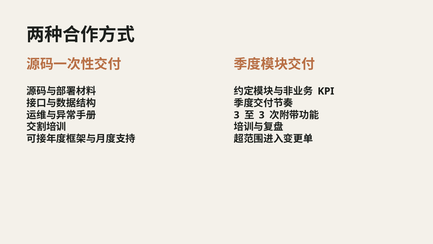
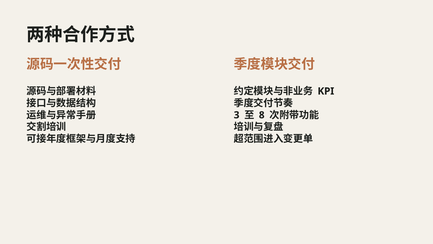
3 at (262, 115): 3 -> 8
